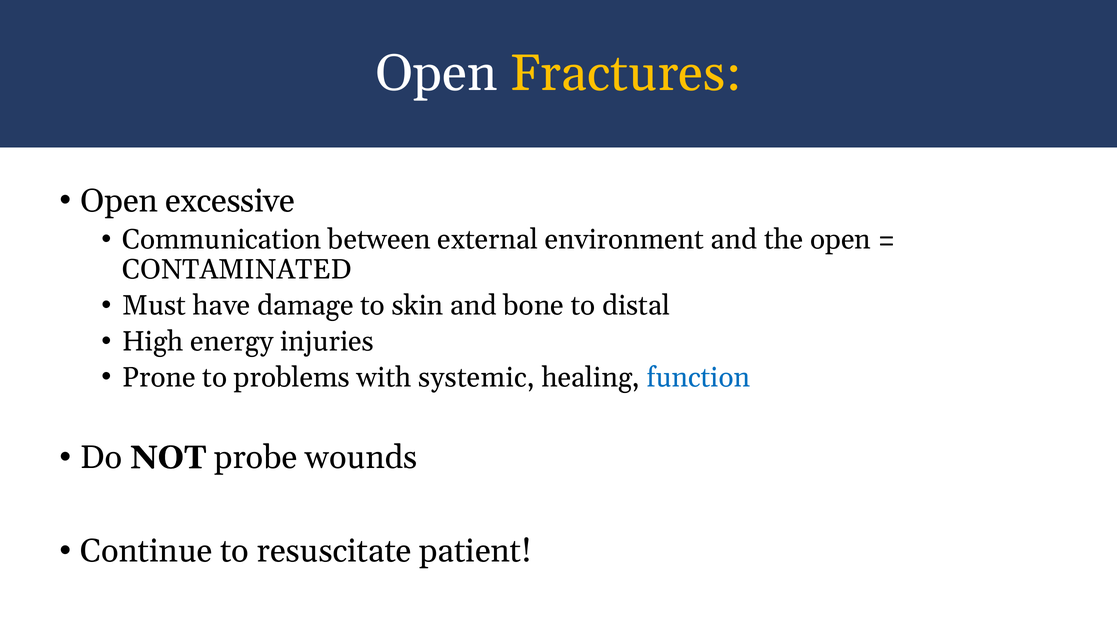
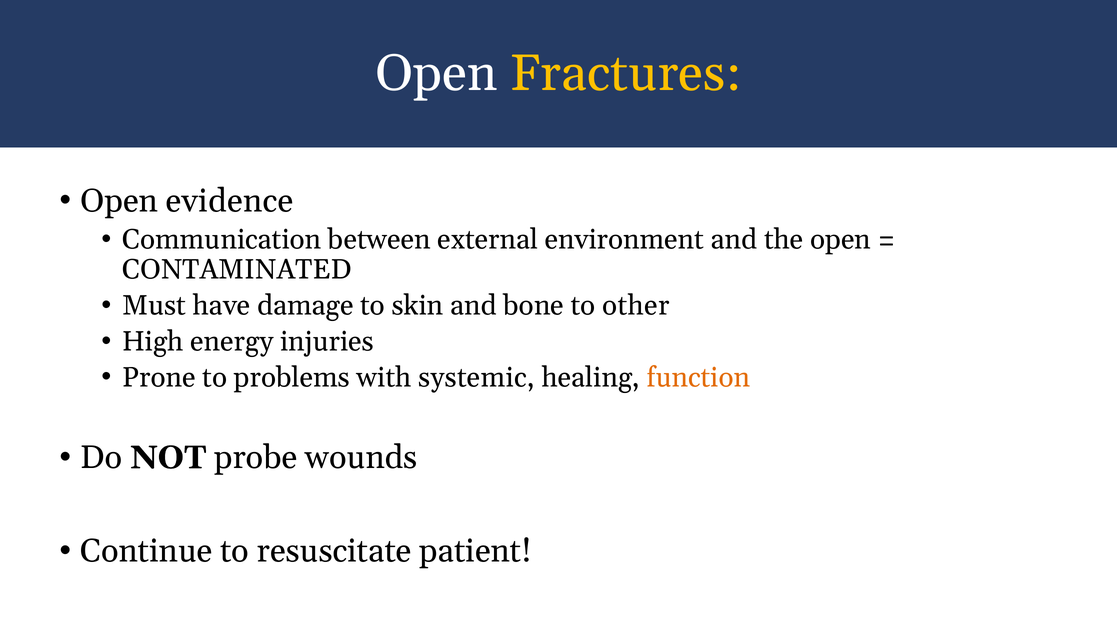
excessive: excessive -> evidence
distal: distal -> other
function colour: blue -> orange
